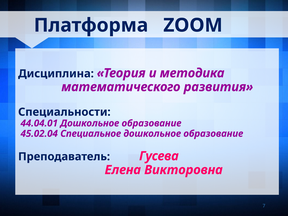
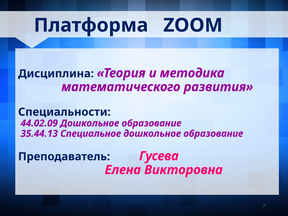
44.04.01: 44.04.01 -> 44.02.09
45.02.04: 45.02.04 -> 35.44.13
